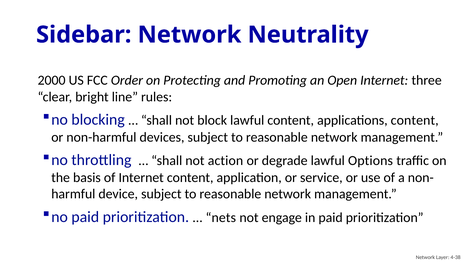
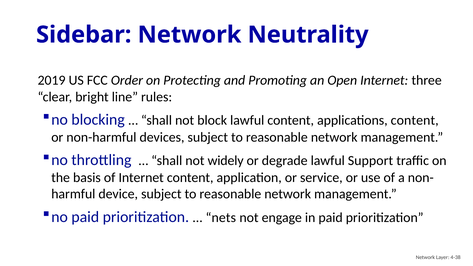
2000: 2000 -> 2019
action: action -> widely
Options: Options -> Support
